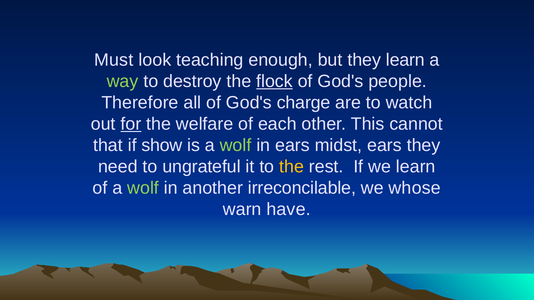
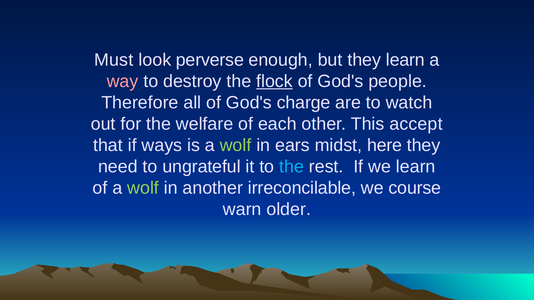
teaching: teaching -> perverse
way colour: light green -> pink
for underline: present -> none
cannot: cannot -> accept
show: show -> ways
midst ears: ears -> here
the at (292, 167) colour: yellow -> light blue
whose: whose -> course
have: have -> older
